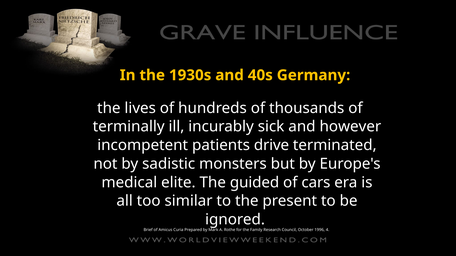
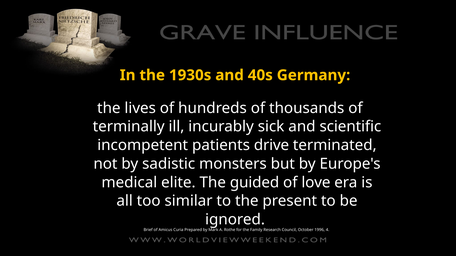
however: however -> scientific
cars: cars -> love
